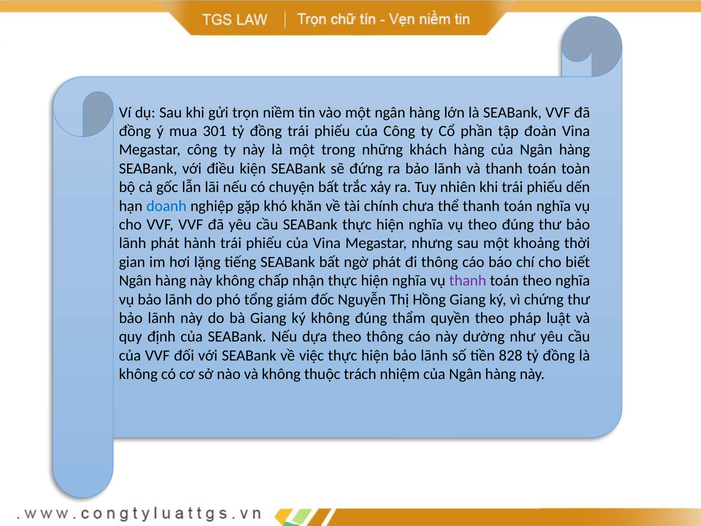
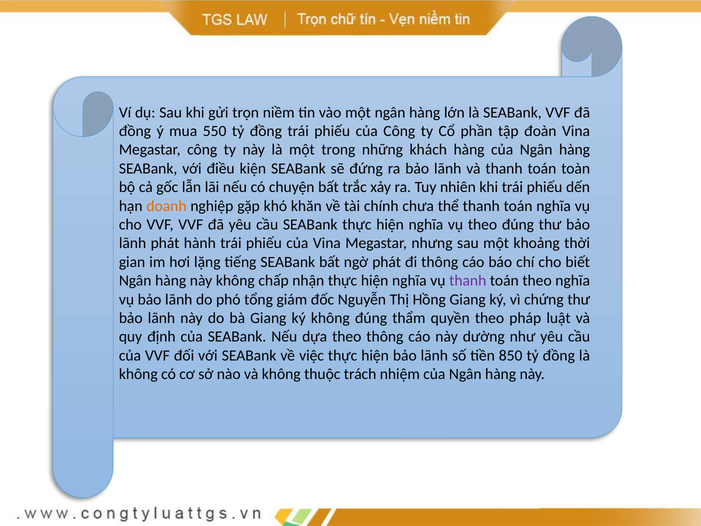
301: 301 -> 550
doanh colour: blue -> orange
828: 828 -> 850
